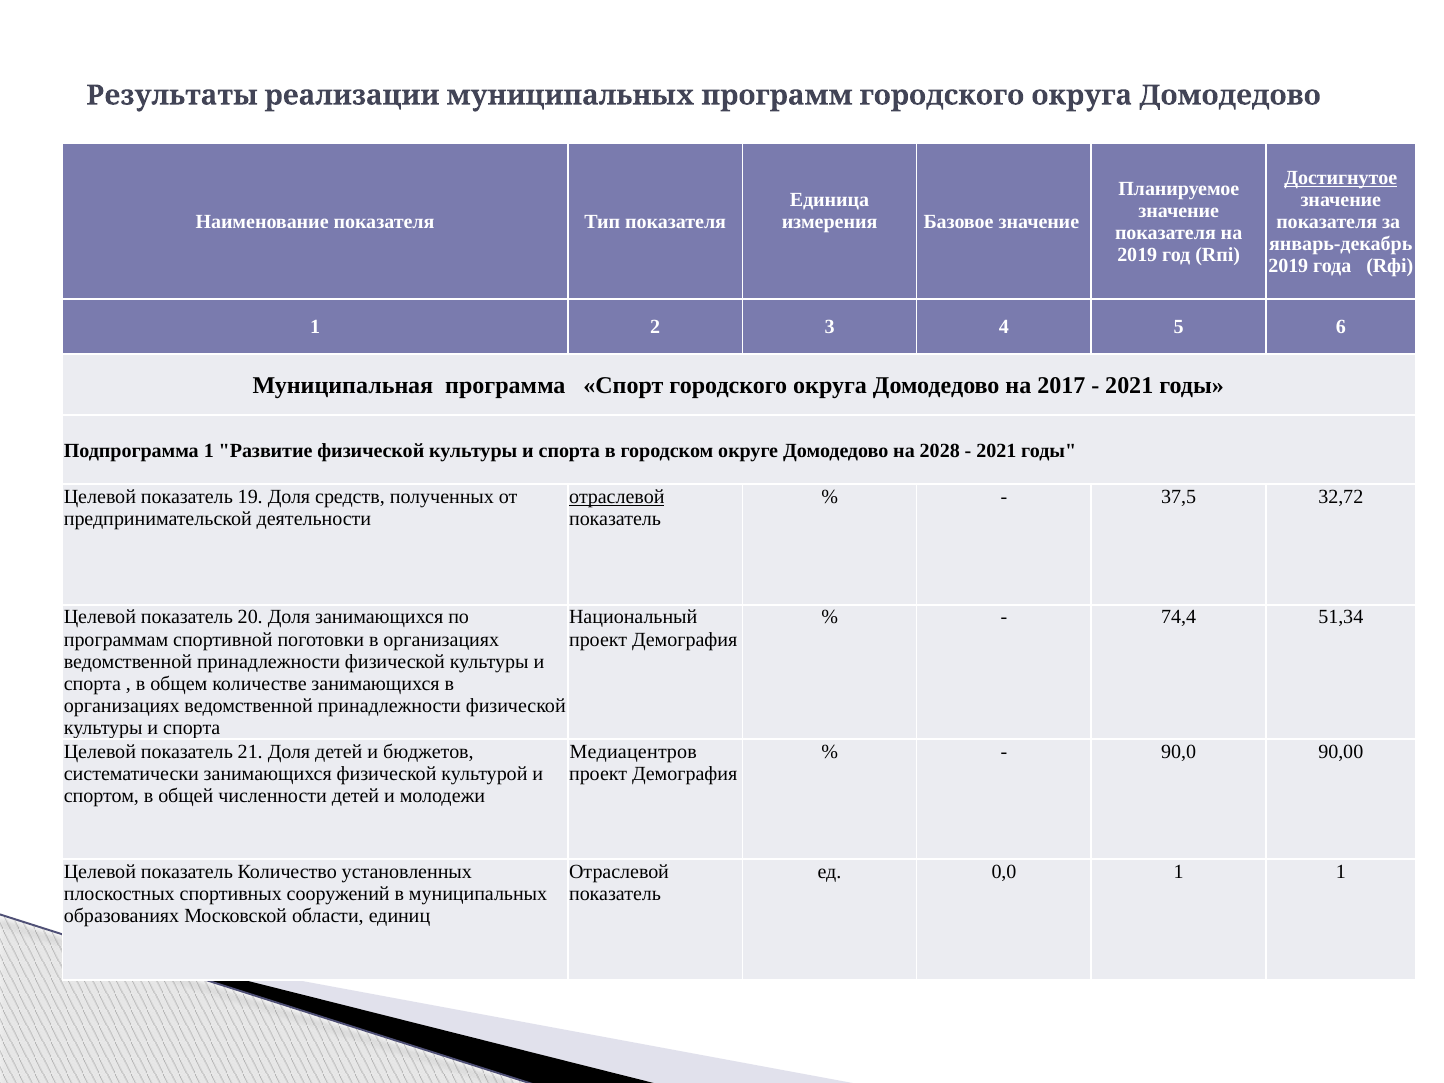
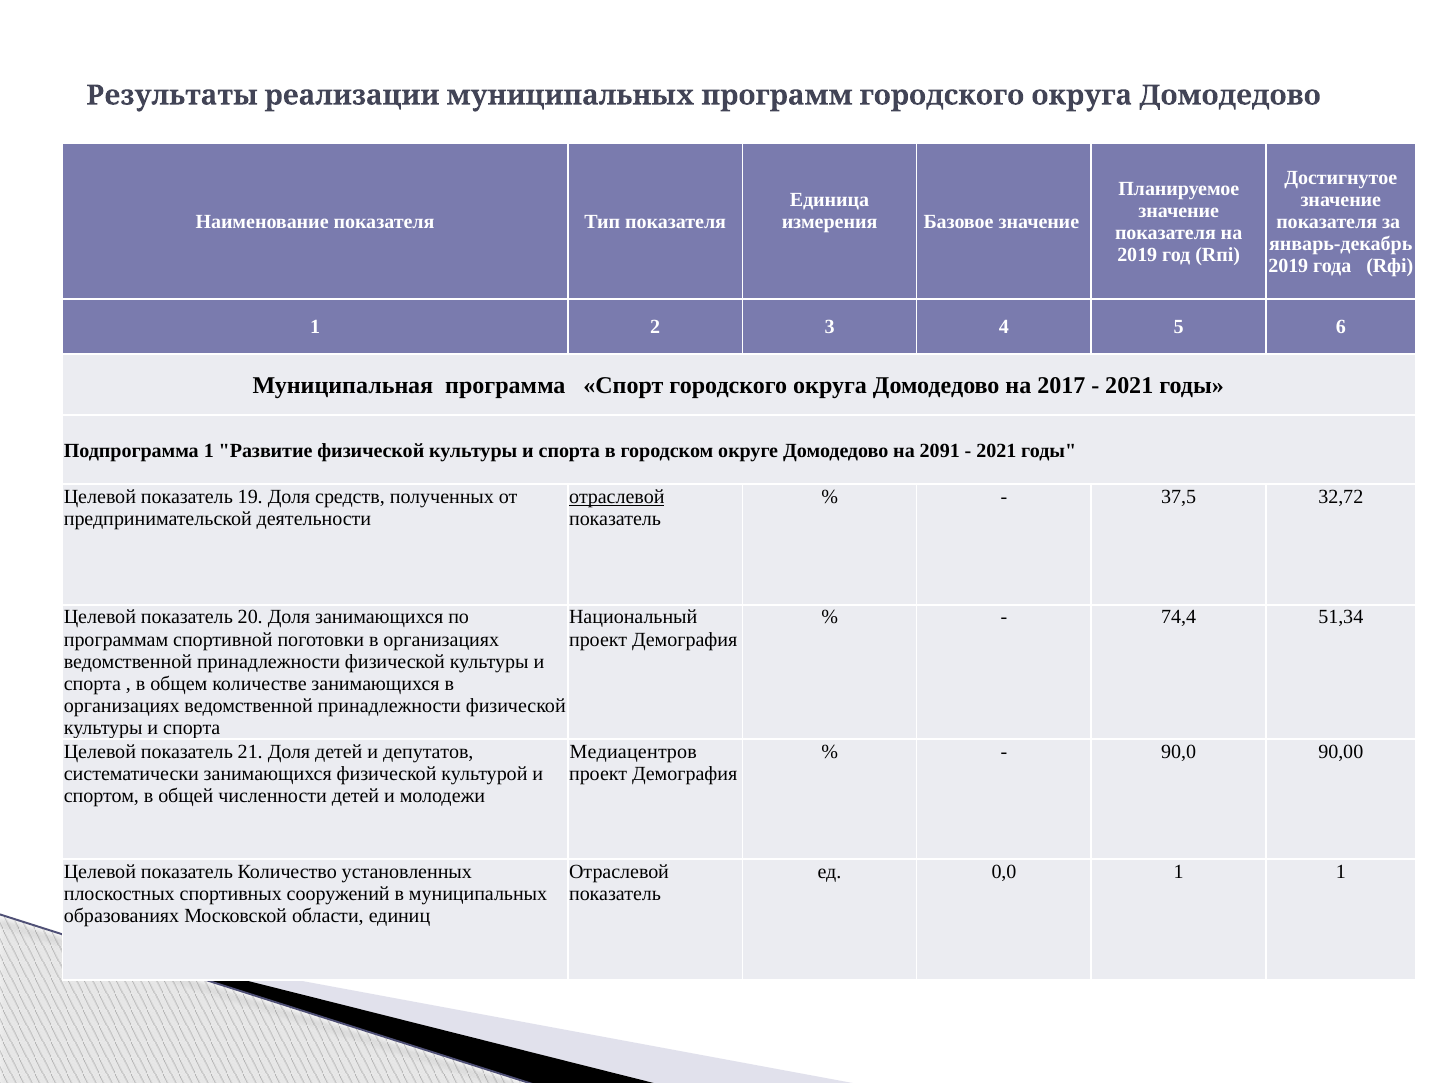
Достигнутое underline: present -> none
2028: 2028 -> 2091
бюджетов: бюджетов -> депутатов
